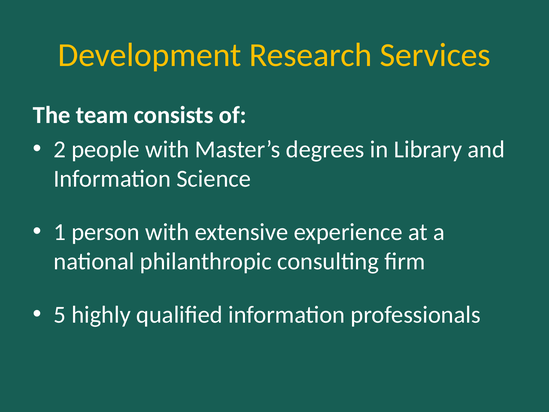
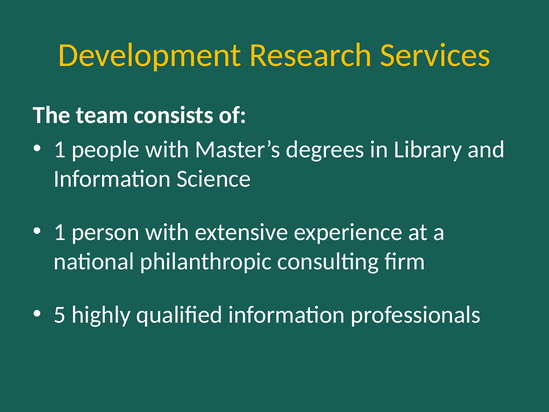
2 at (60, 149): 2 -> 1
